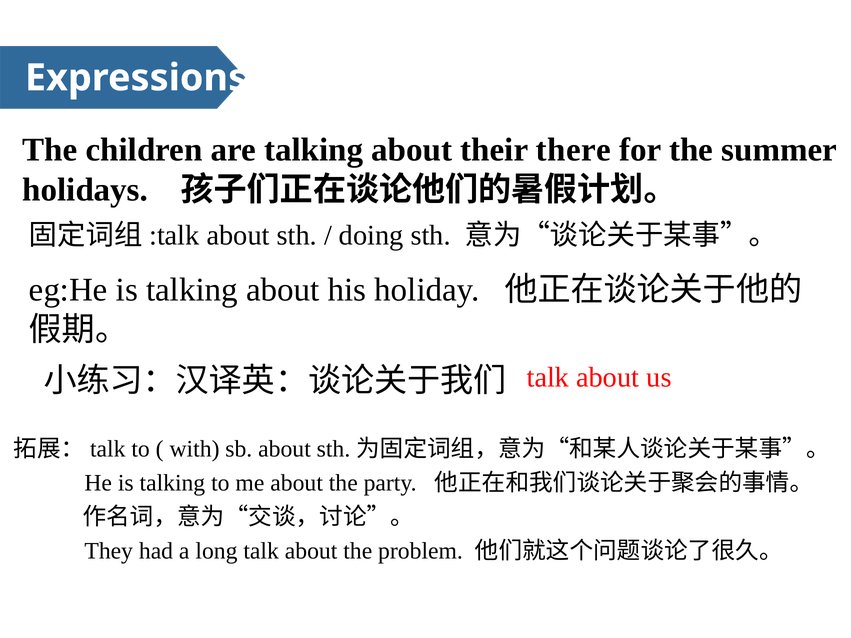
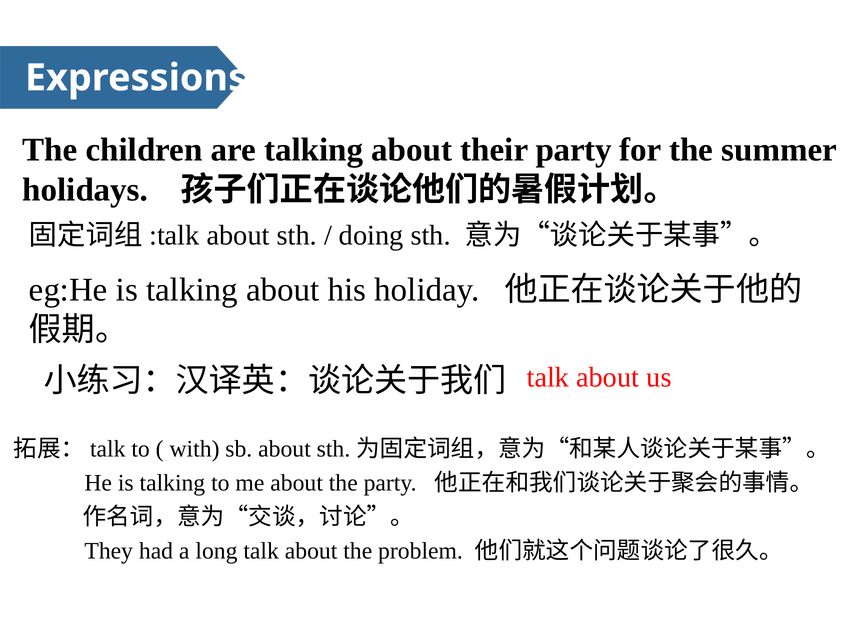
their there: there -> party
